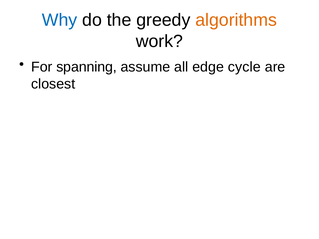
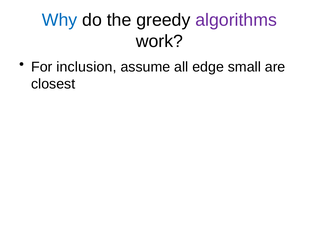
algorithms colour: orange -> purple
spanning: spanning -> inclusion
cycle: cycle -> small
